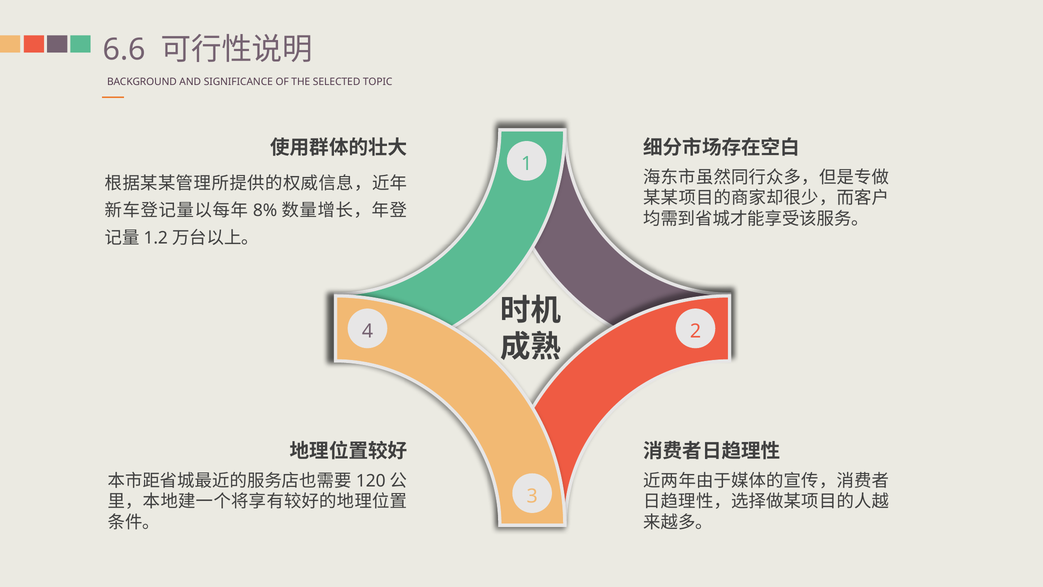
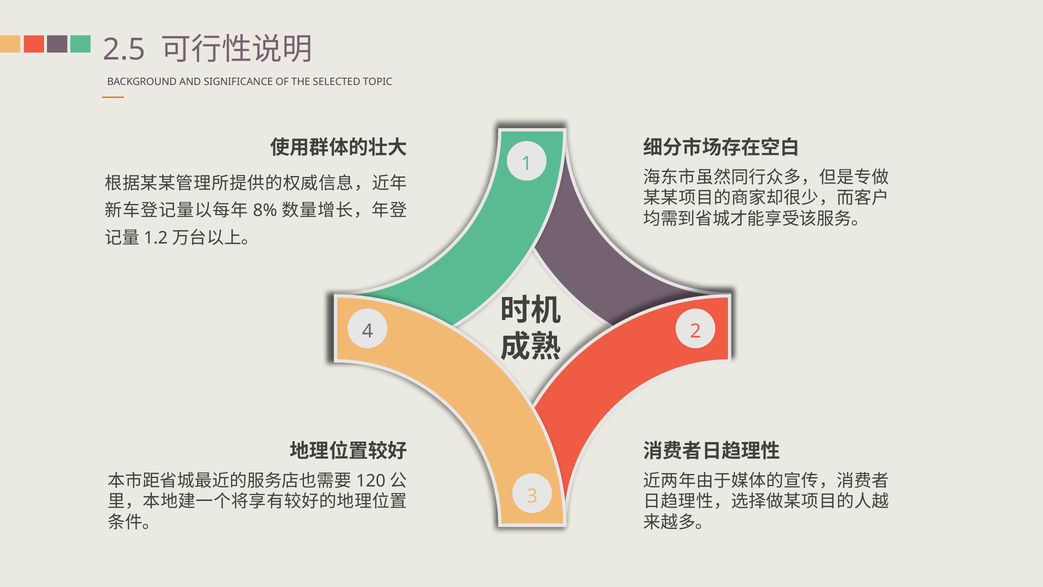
6.6: 6.6 -> 2.5
